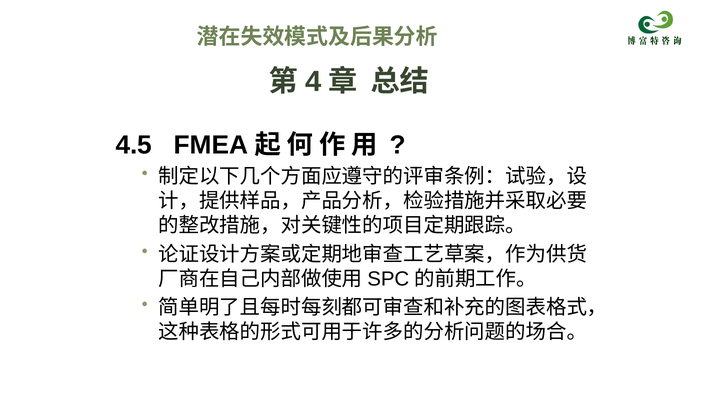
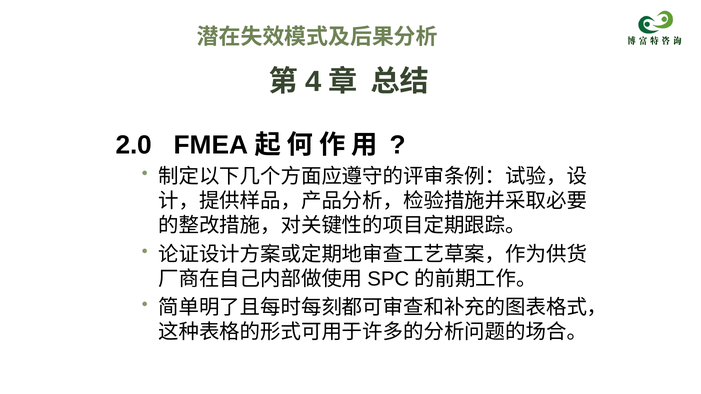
4.5: 4.5 -> 2.0
